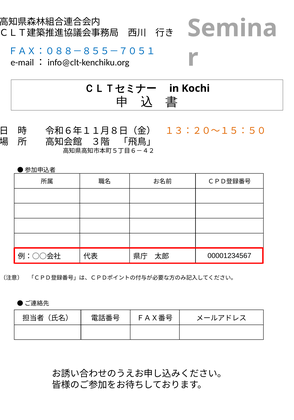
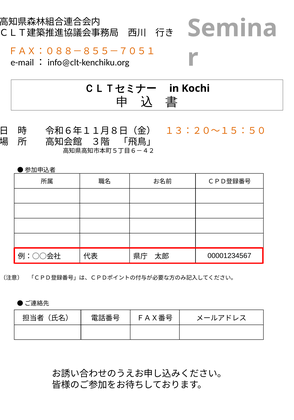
ＦＡＸ：０８８－８５５－７０５１ colour: blue -> orange
